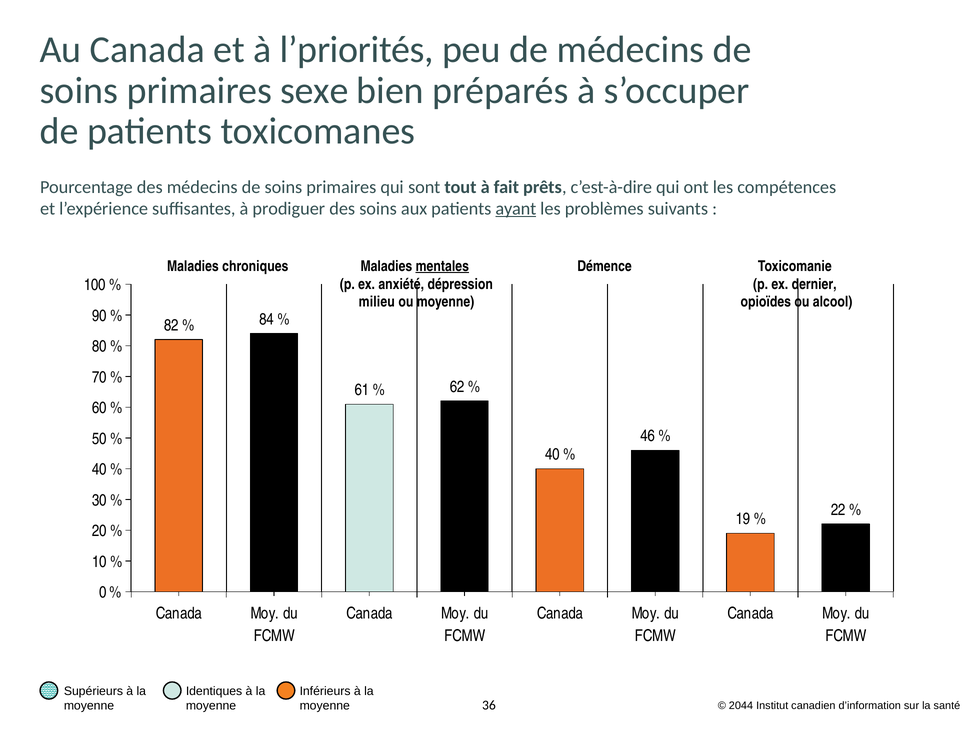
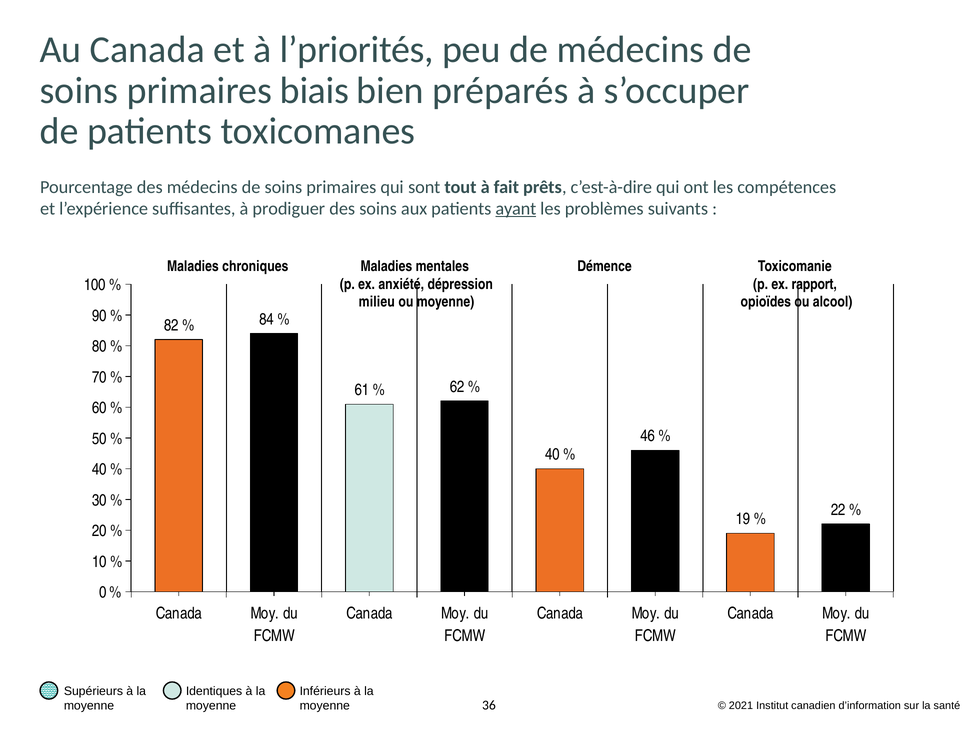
sexe: sexe -> biais
mentales underline: present -> none
dernier: dernier -> rapport
2044: 2044 -> 2021
